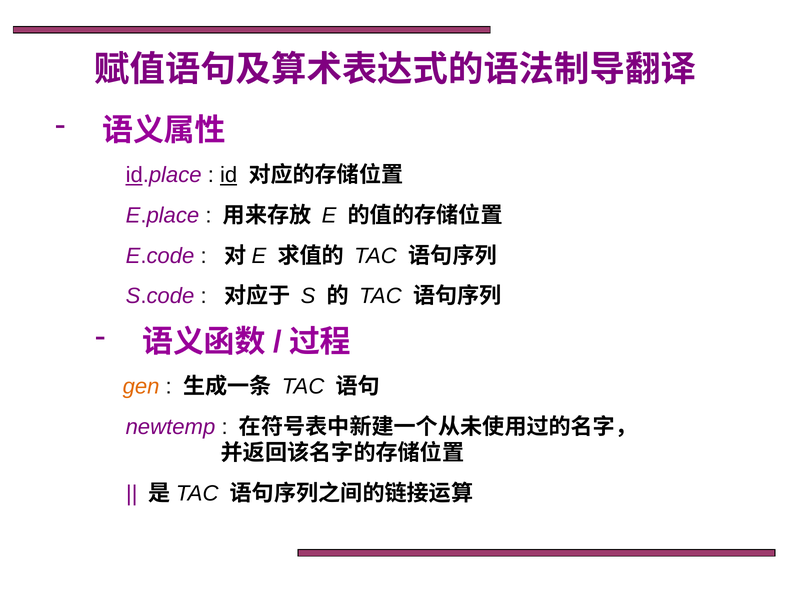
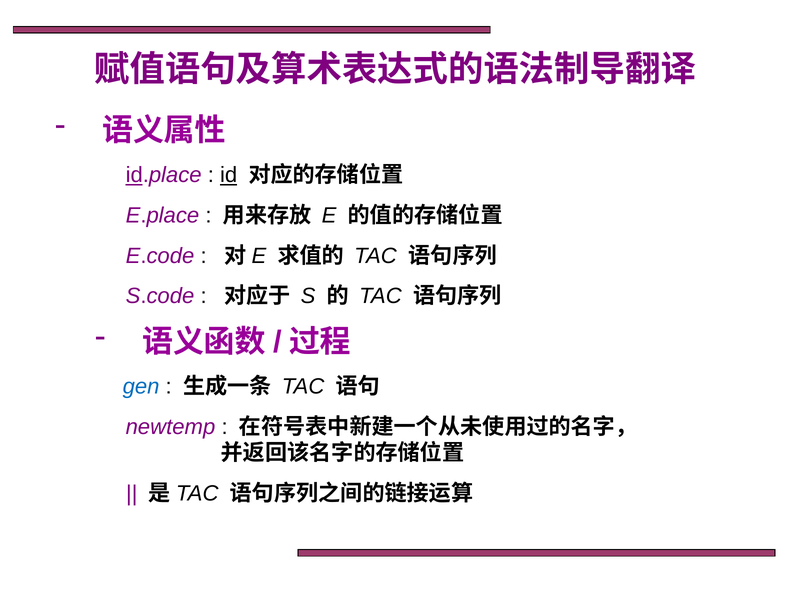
gen colour: orange -> blue
